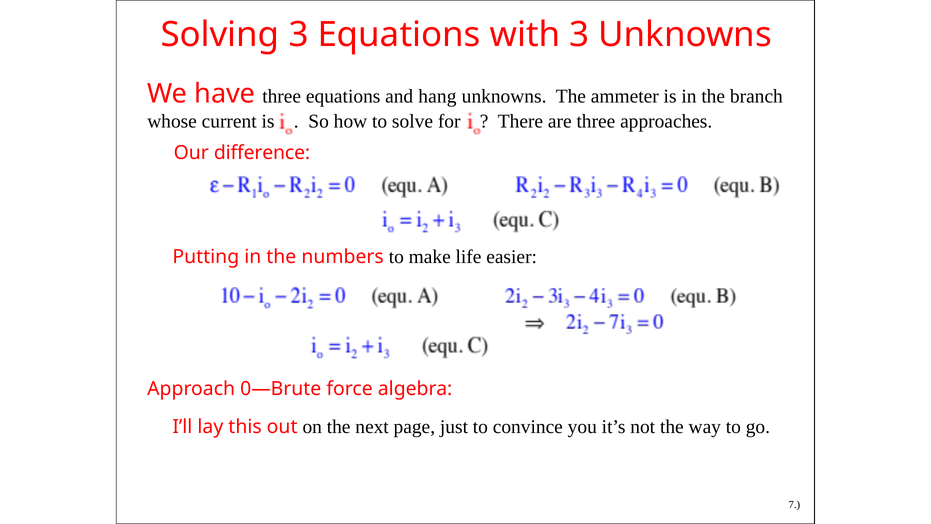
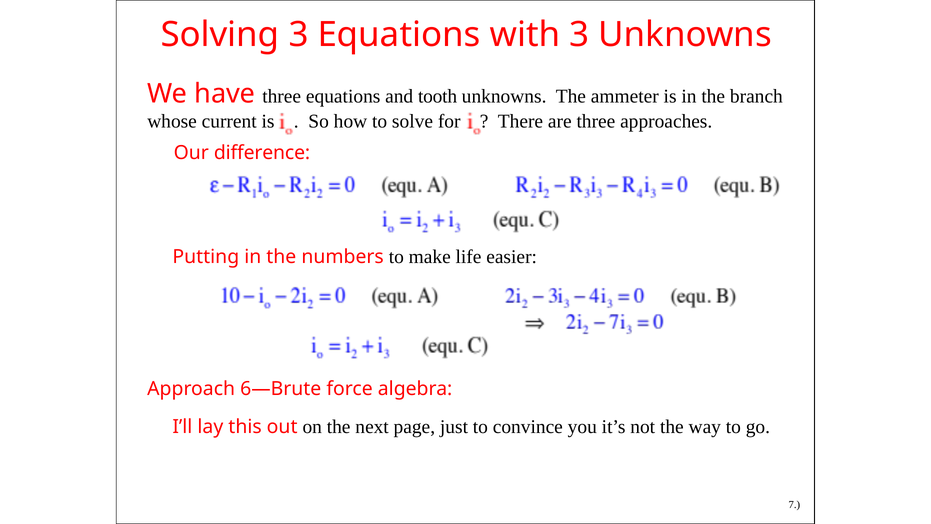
hang: hang -> tooth
0—Brute: 0—Brute -> 6—Brute
